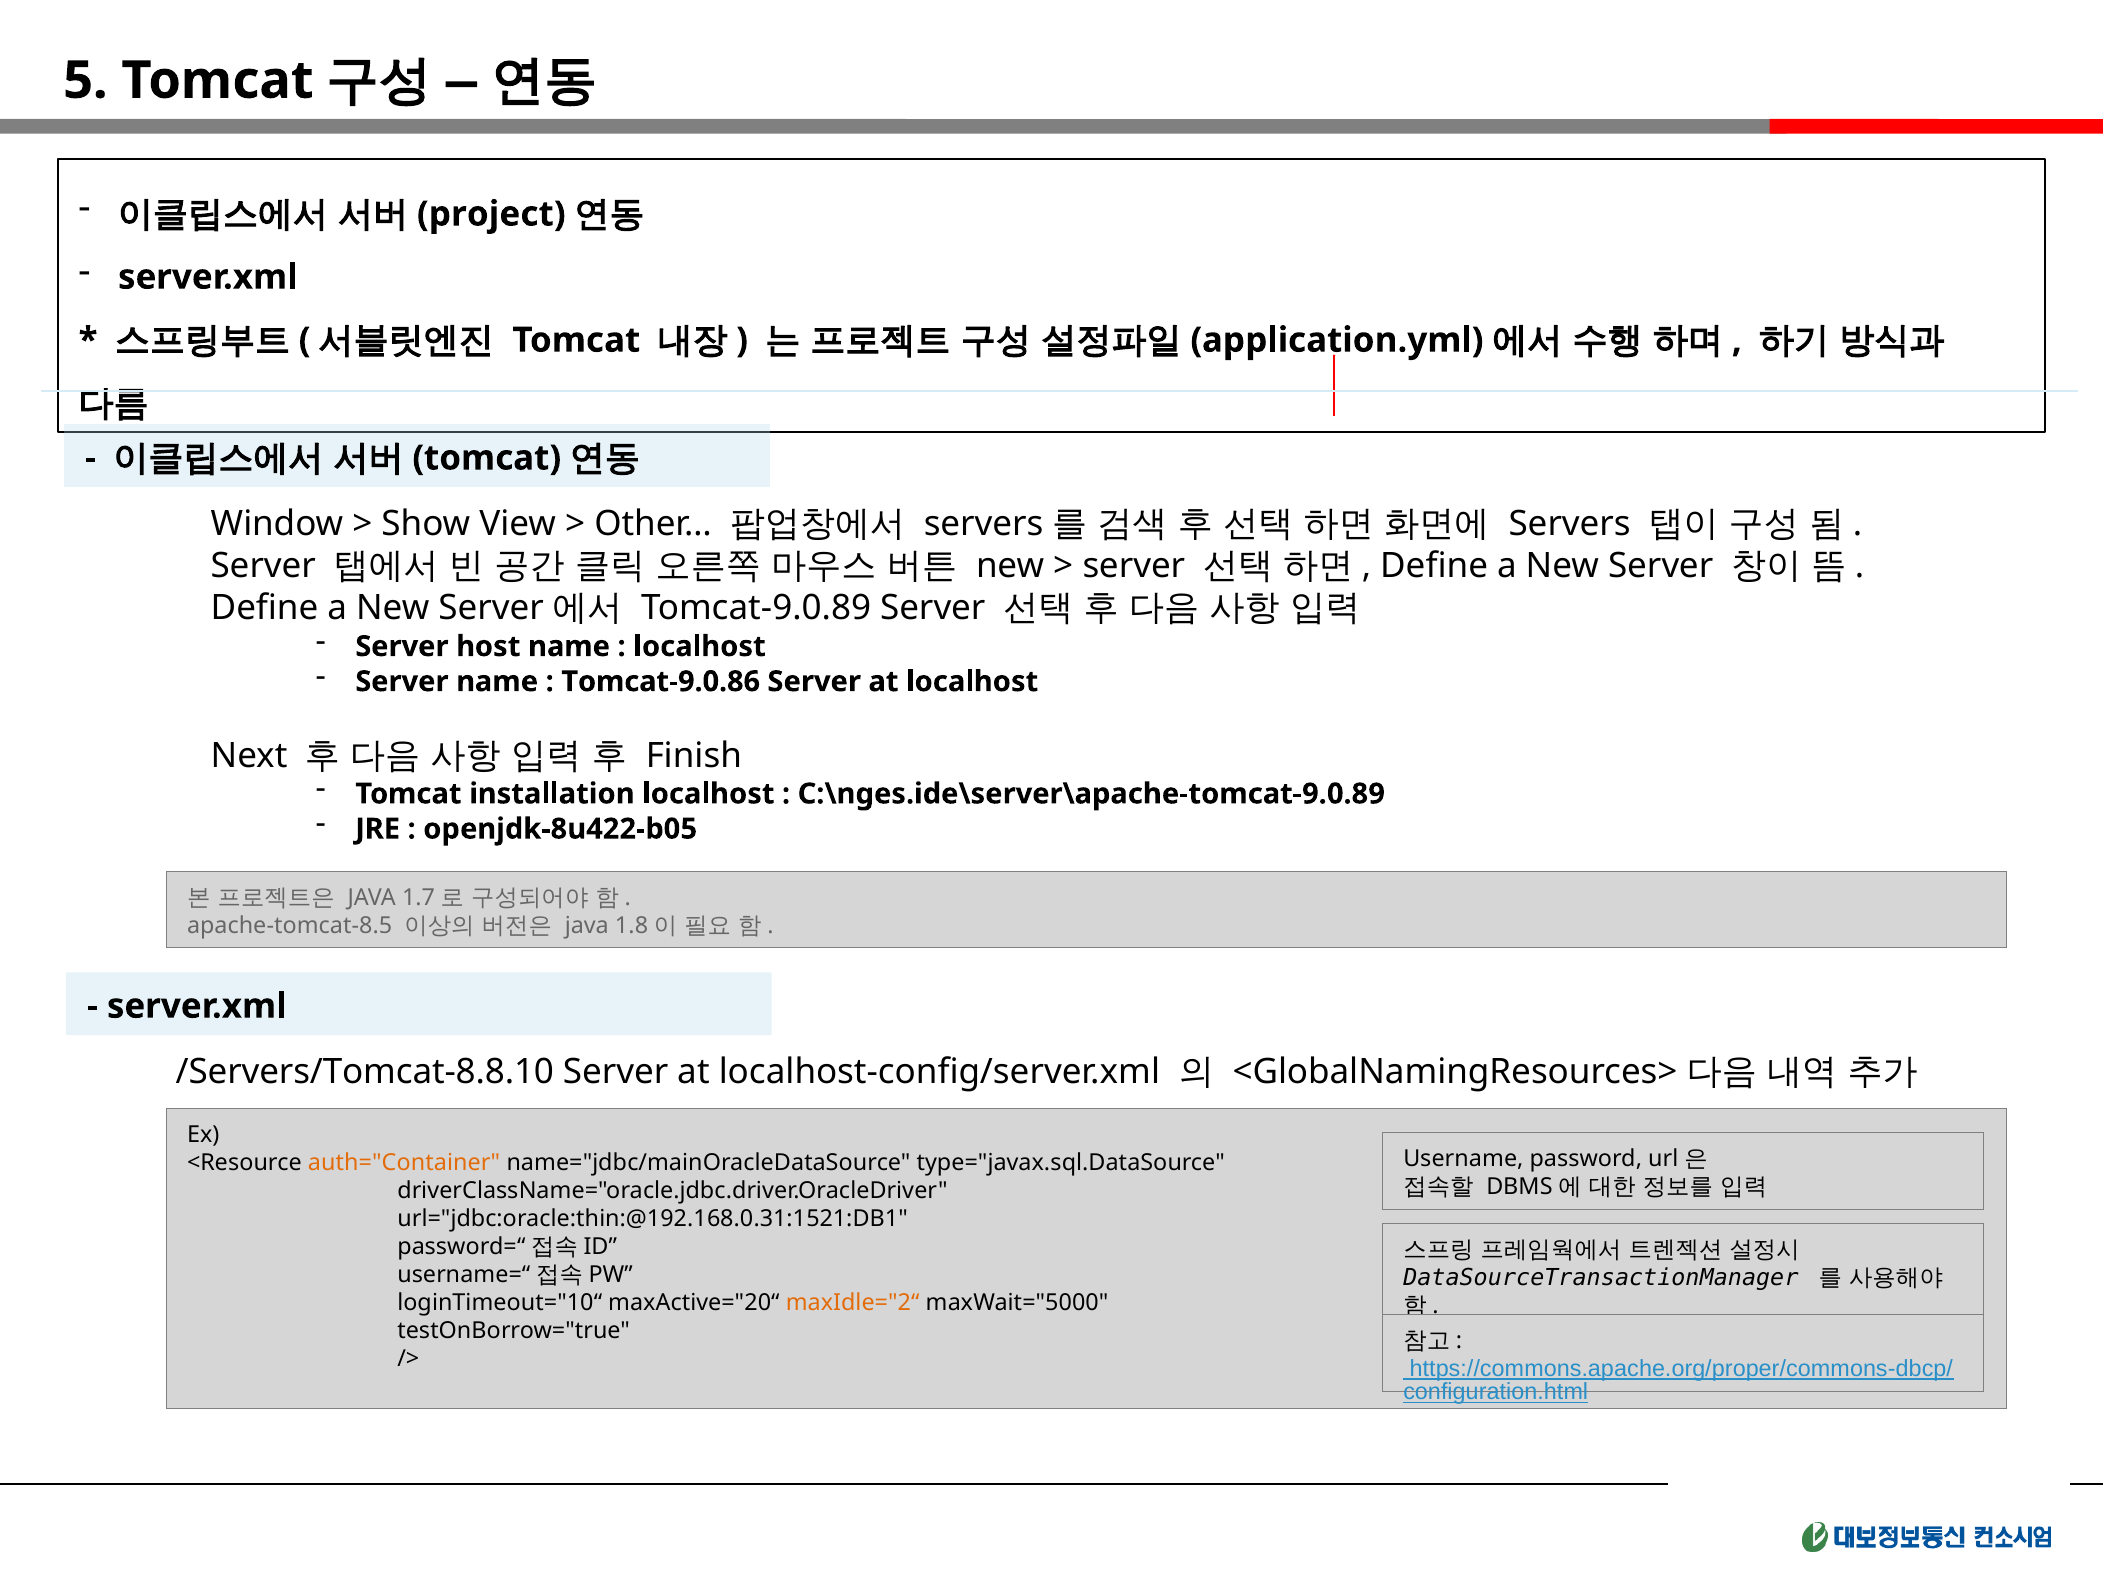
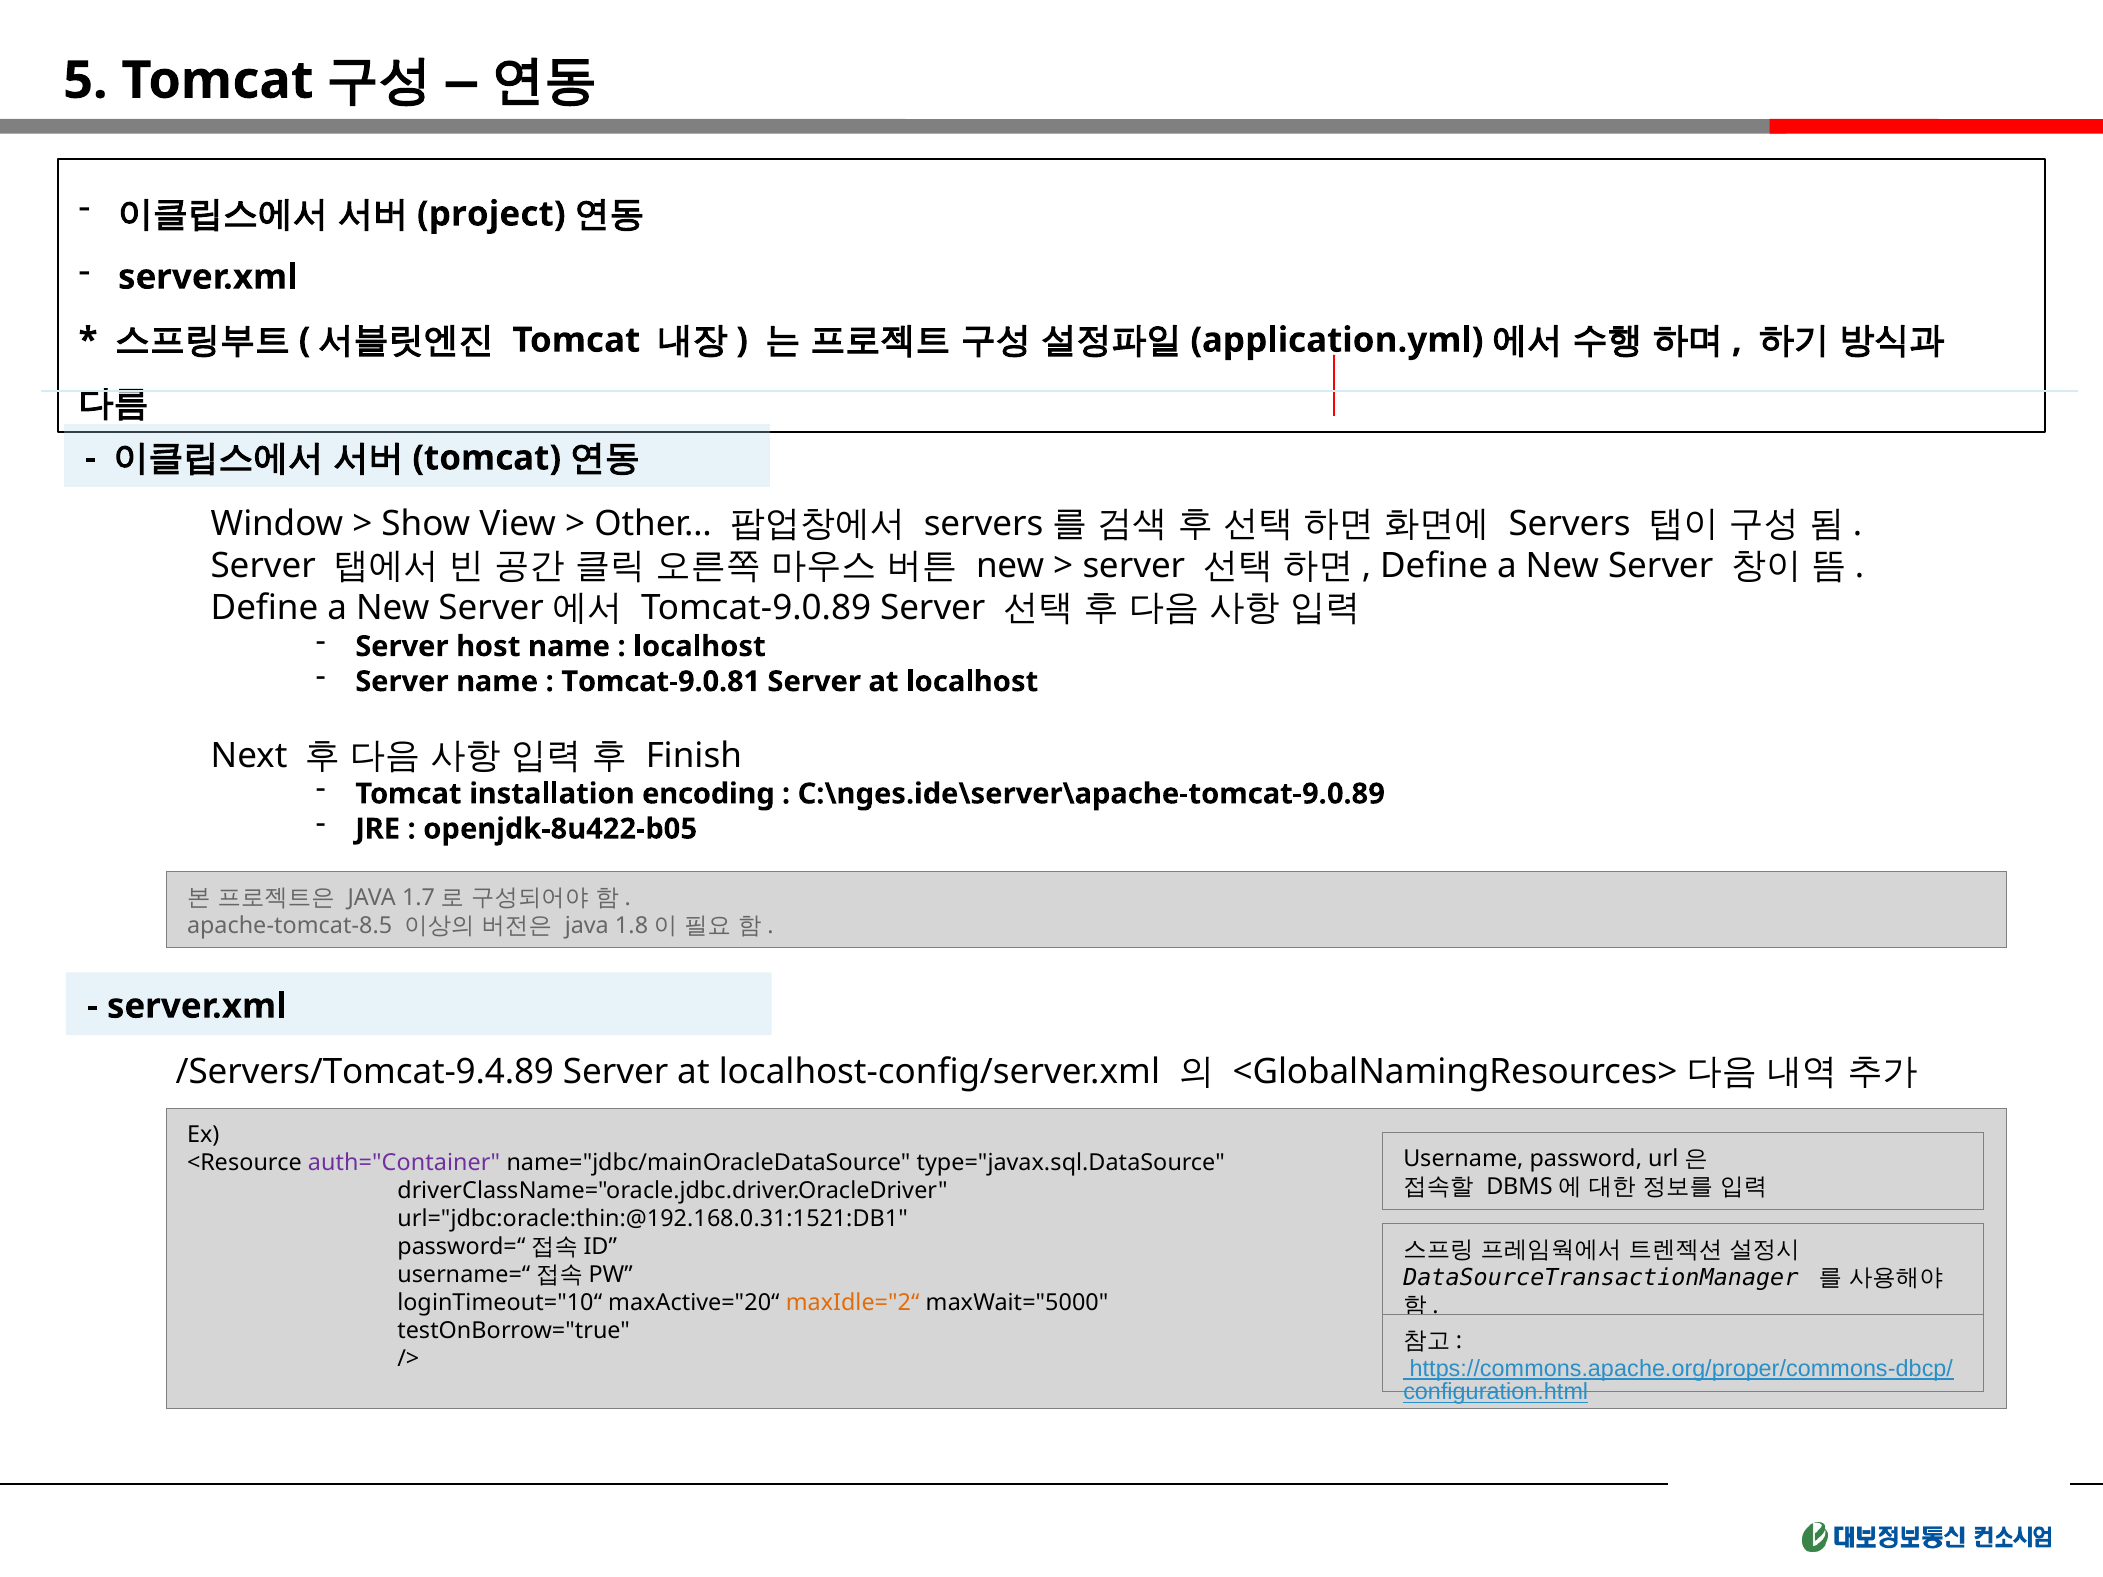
Tomcat-9.0.86: Tomcat-9.0.86 -> Tomcat-9.0.81
installation localhost: localhost -> encoding
/Servers/Tomcat-8.8.10: /Servers/Tomcat-8.8.10 -> /Servers/Tomcat-9.4.89
auth="Container colour: orange -> purple
